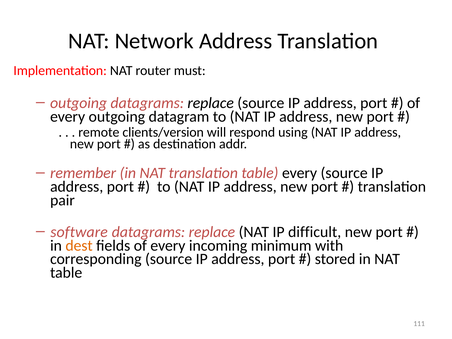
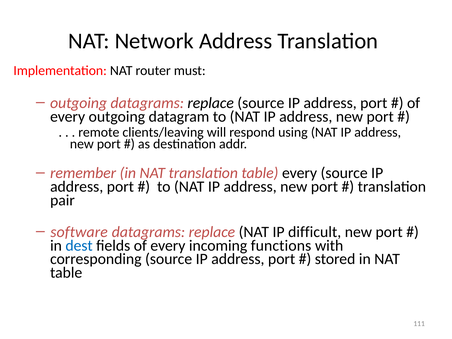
clients/version: clients/version -> clients/leaving
dest colour: orange -> blue
minimum: minimum -> functions
